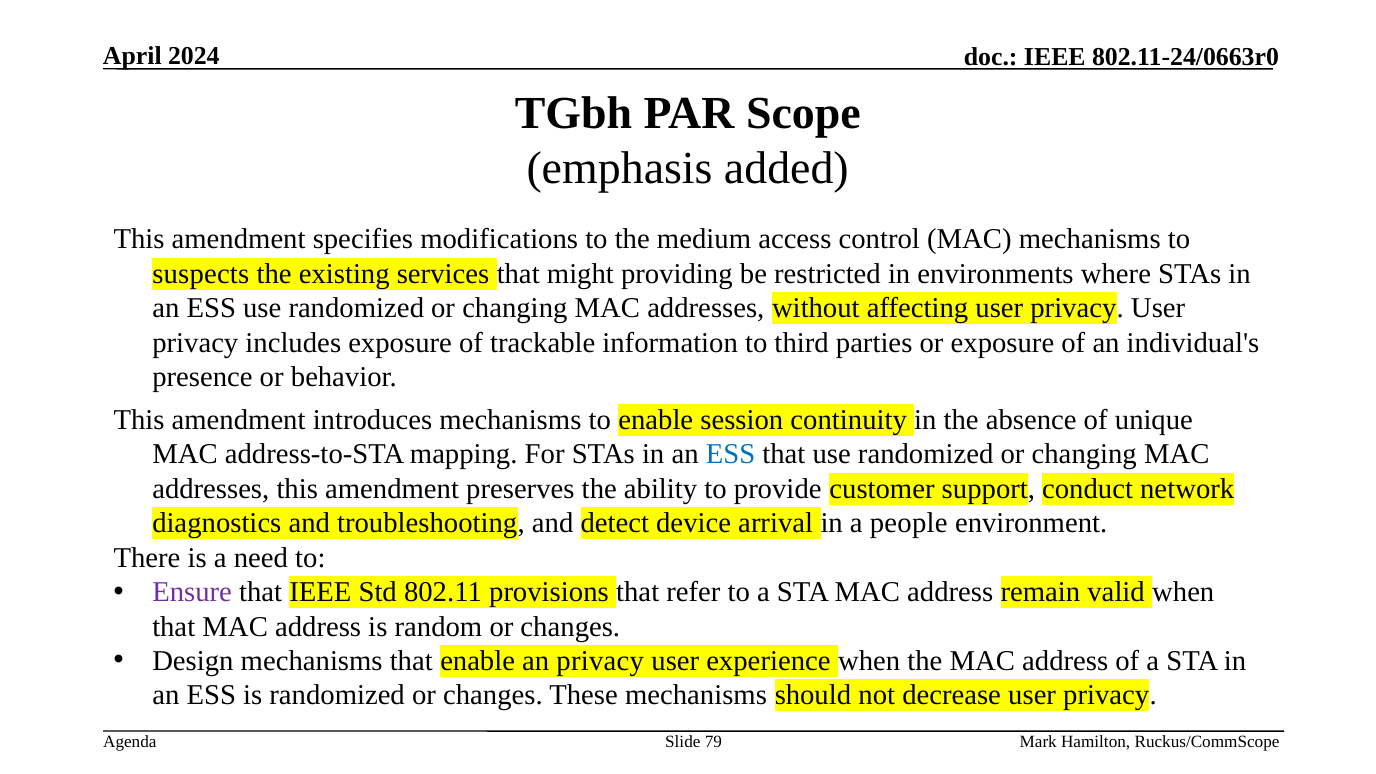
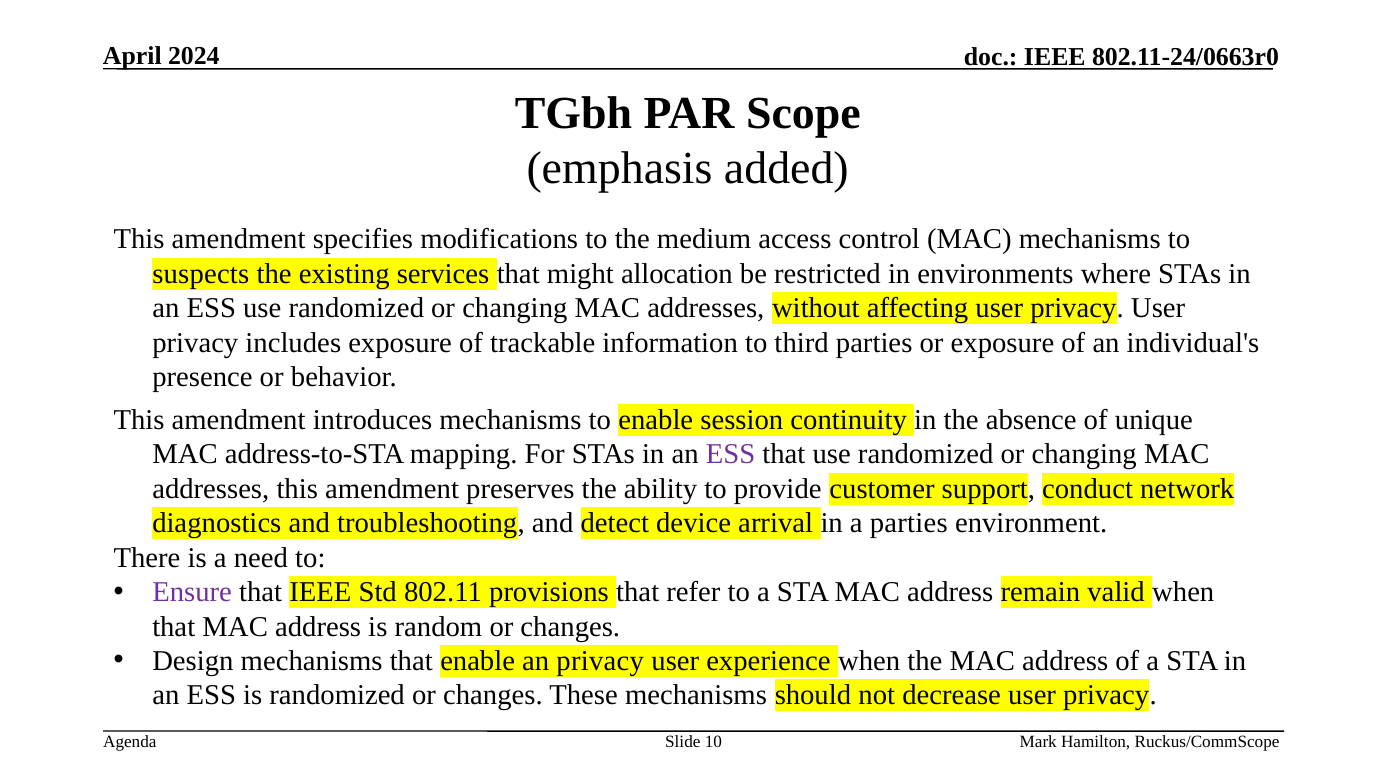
providing: providing -> allocation
ESS at (730, 455) colour: blue -> purple
a people: people -> parties
79: 79 -> 10
